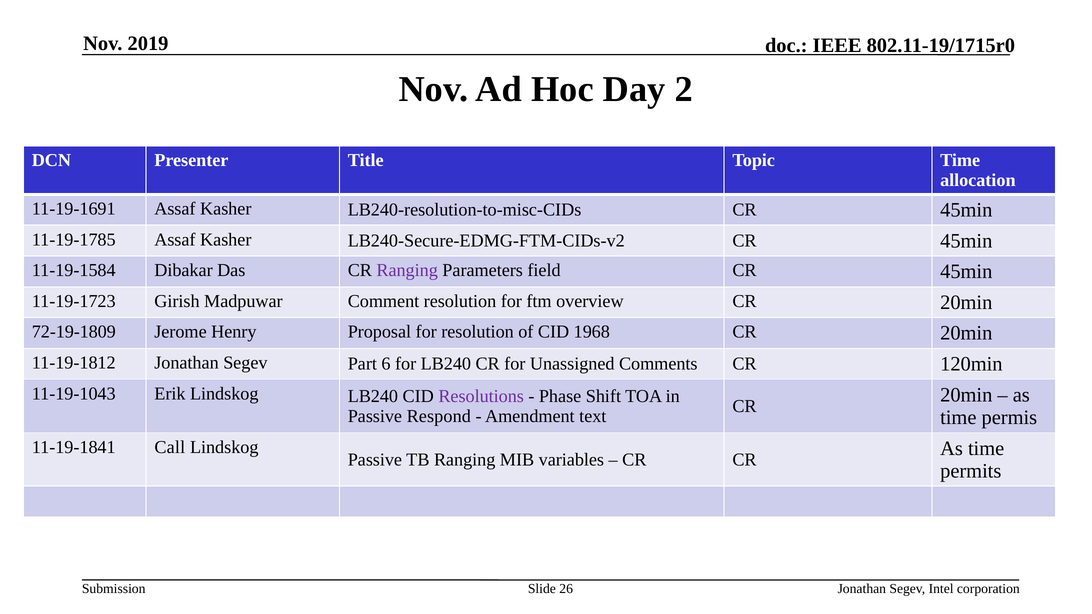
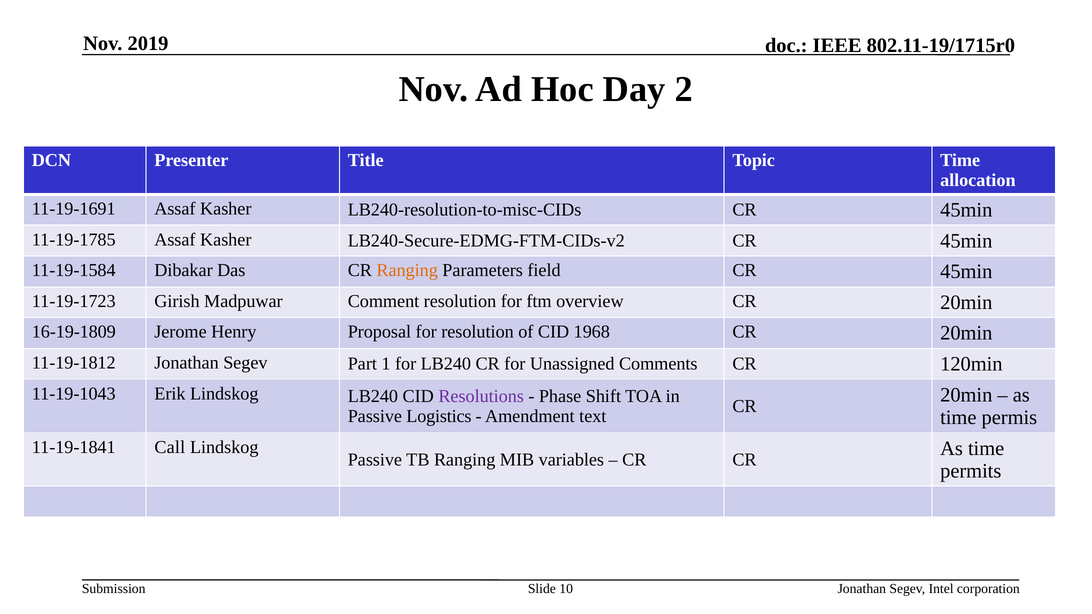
Ranging at (407, 270) colour: purple -> orange
72-19-1809: 72-19-1809 -> 16-19-1809
6: 6 -> 1
Respond: Respond -> Logistics
26: 26 -> 10
